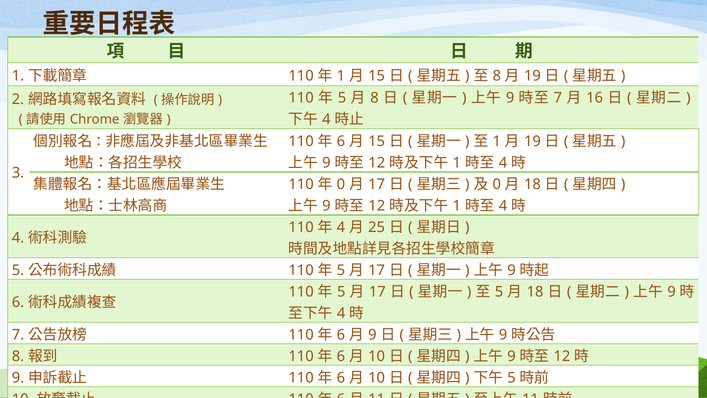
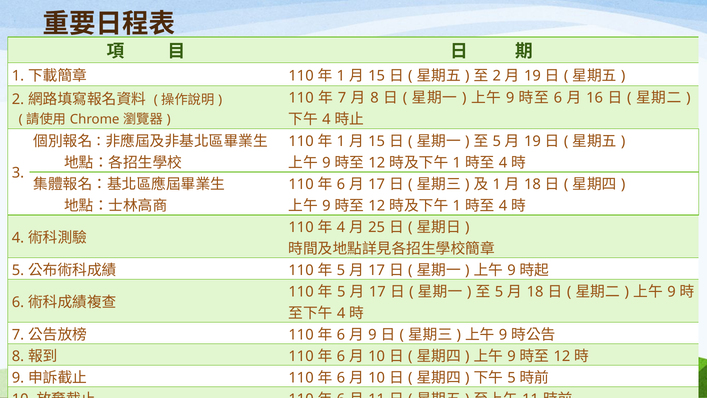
8 at (497, 76): 8 -> 2
5 at (342, 98): 5 -> 7
7 at (558, 98): 7 -> 6
6 at (341, 141): 6 -> 1
1 at (497, 141): 1 -> 5
0 at (341, 184): 0 -> 6
0 at (497, 184): 0 -> 1
